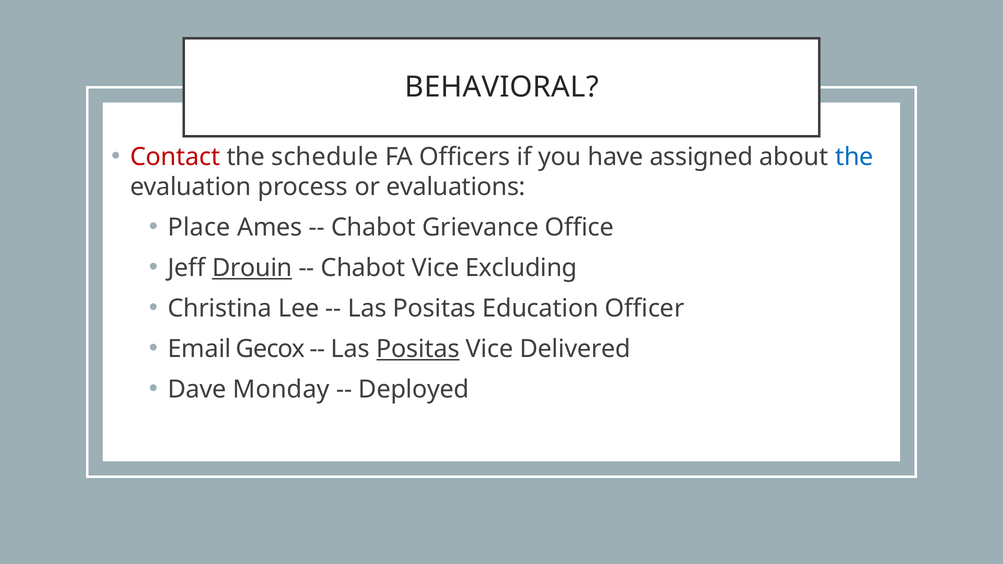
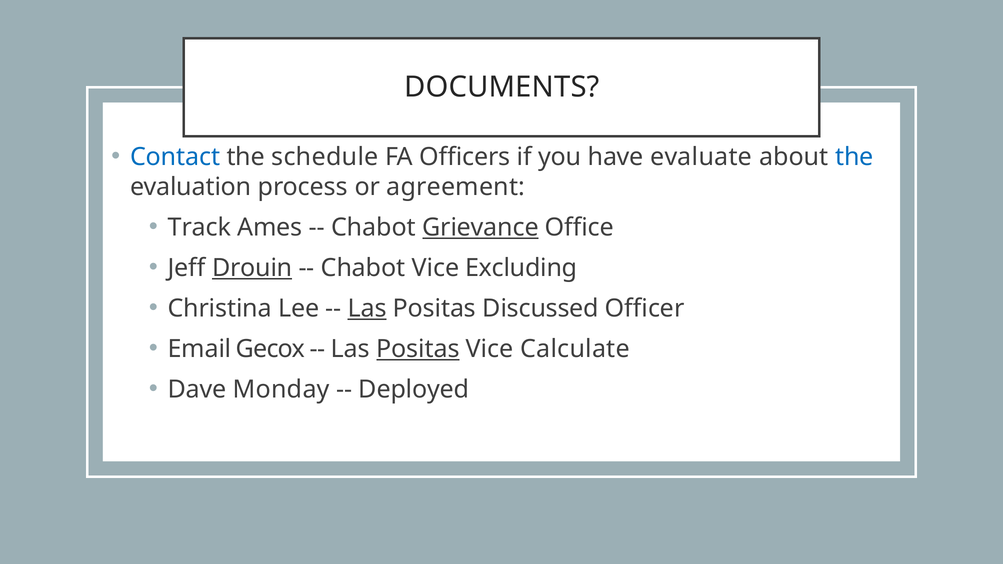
BEHAVIORAL: BEHAVIORAL -> DOCUMENTS
Contact colour: red -> blue
assigned: assigned -> evaluate
evaluations: evaluations -> agreement
Place: Place -> Track
Grievance underline: none -> present
Las at (367, 309) underline: none -> present
Education: Education -> Discussed
Delivered: Delivered -> Calculate
